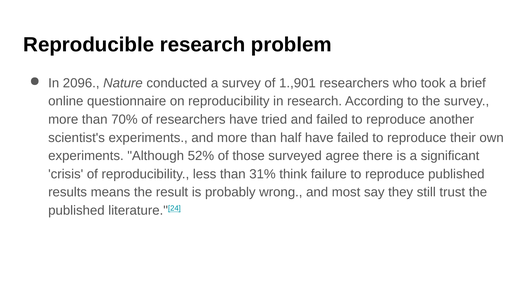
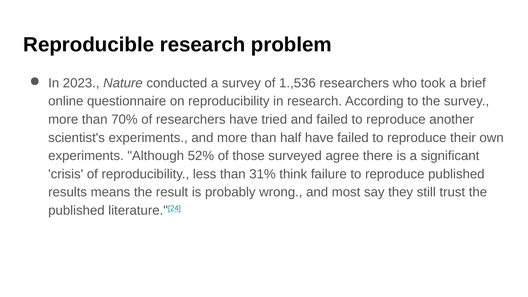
2096: 2096 -> 2023
1.,901: 1.,901 -> 1.,536
